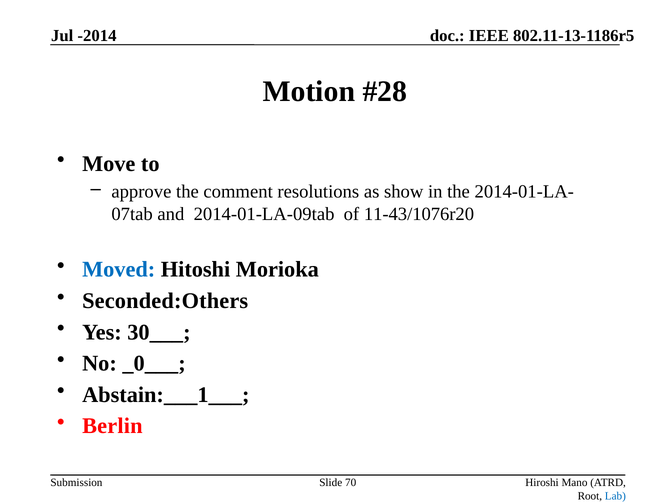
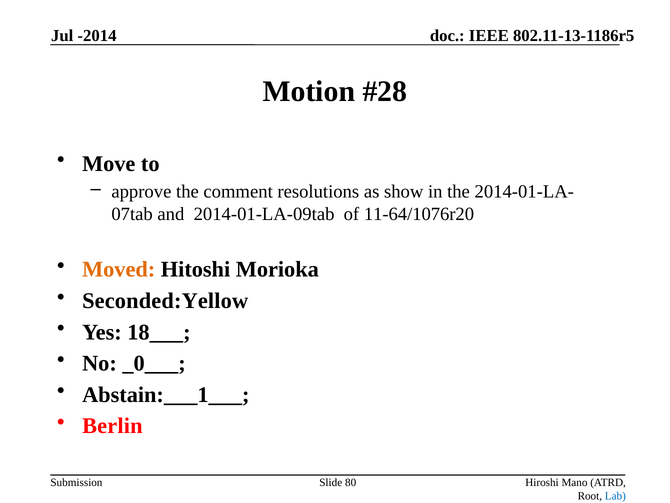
11-43/1076r20: 11-43/1076r20 -> 11-64/1076r20
Moved colour: blue -> orange
Seconded:Others: Seconded:Others -> Seconded:Yellow
30___: 30___ -> 18___
70: 70 -> 80
